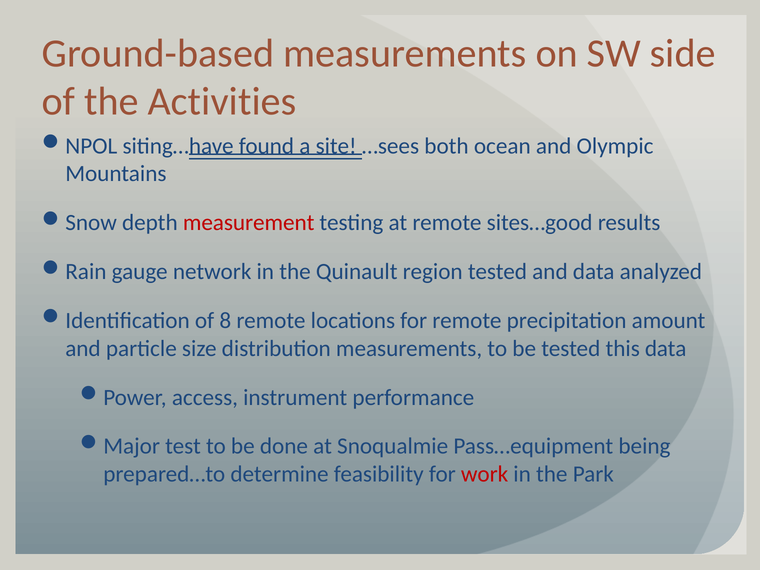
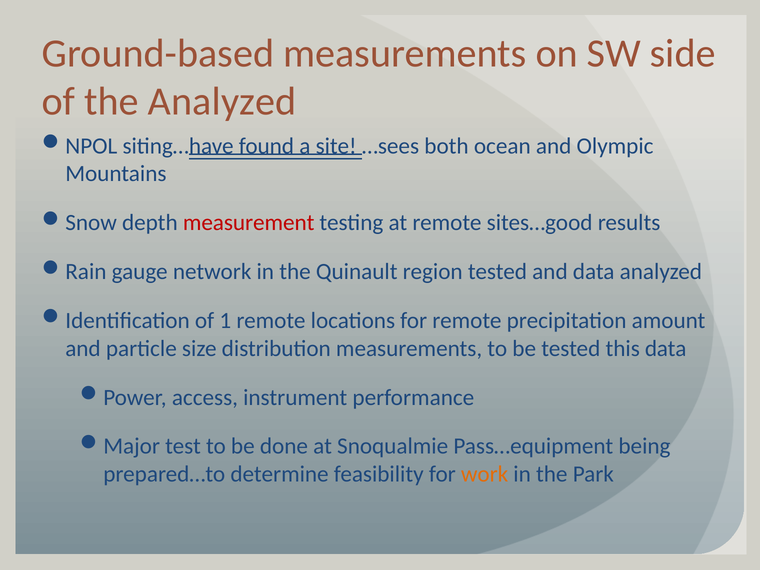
the Activities: Activities -> Analyzed
8: 8 -> 1
work colour: red -> orange
